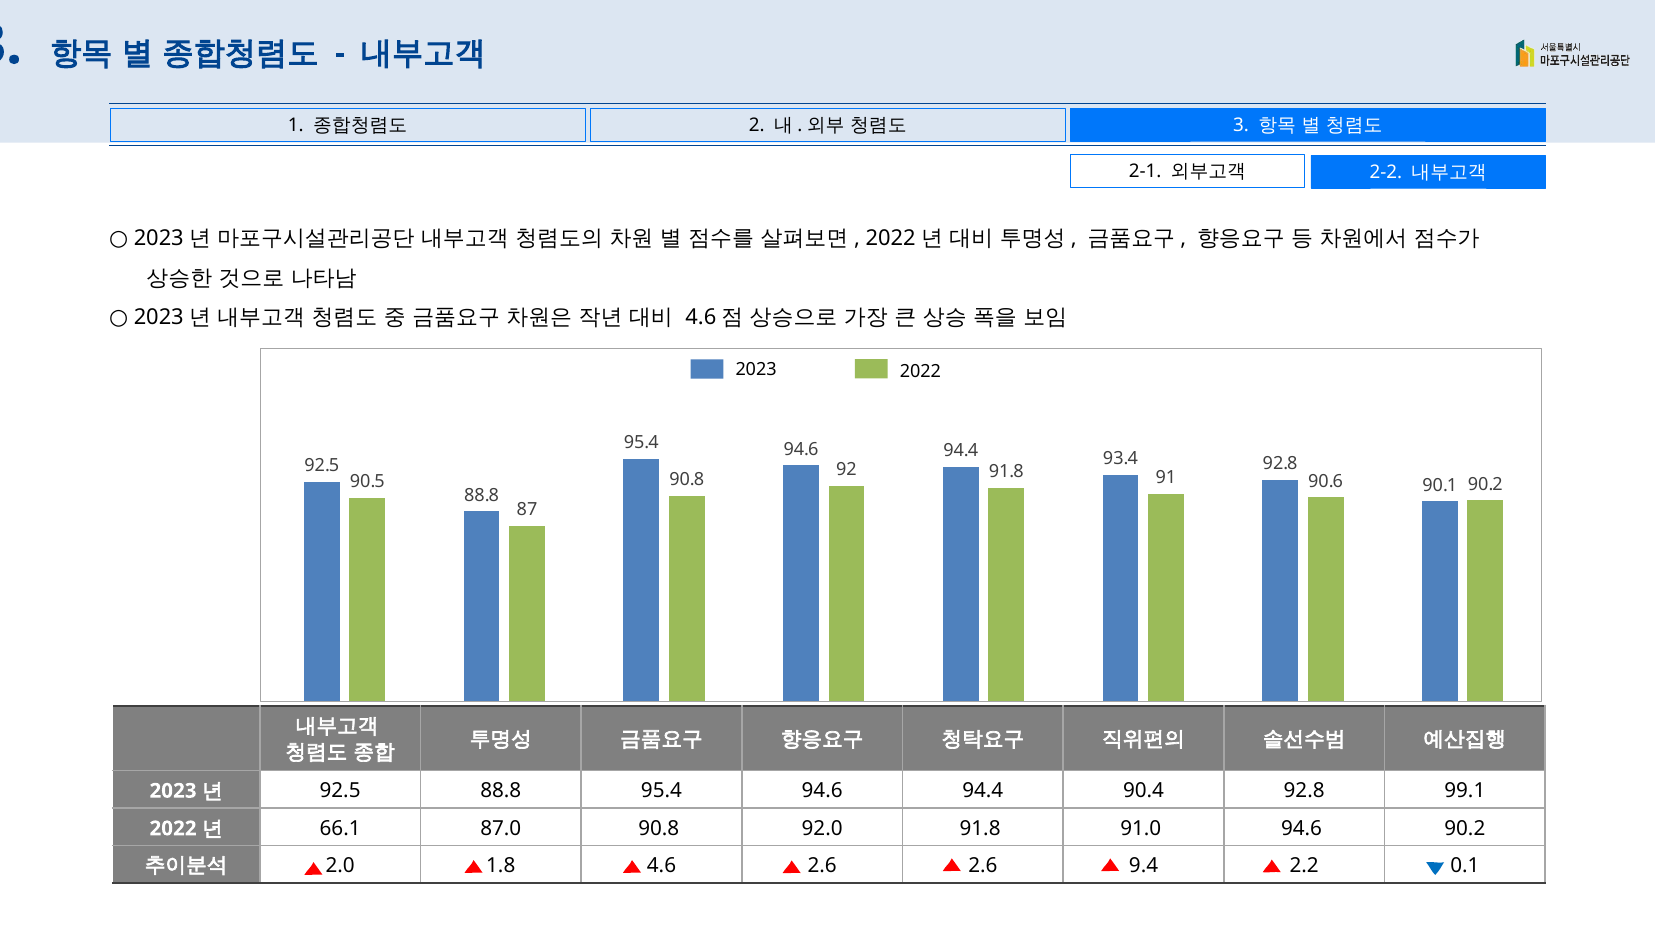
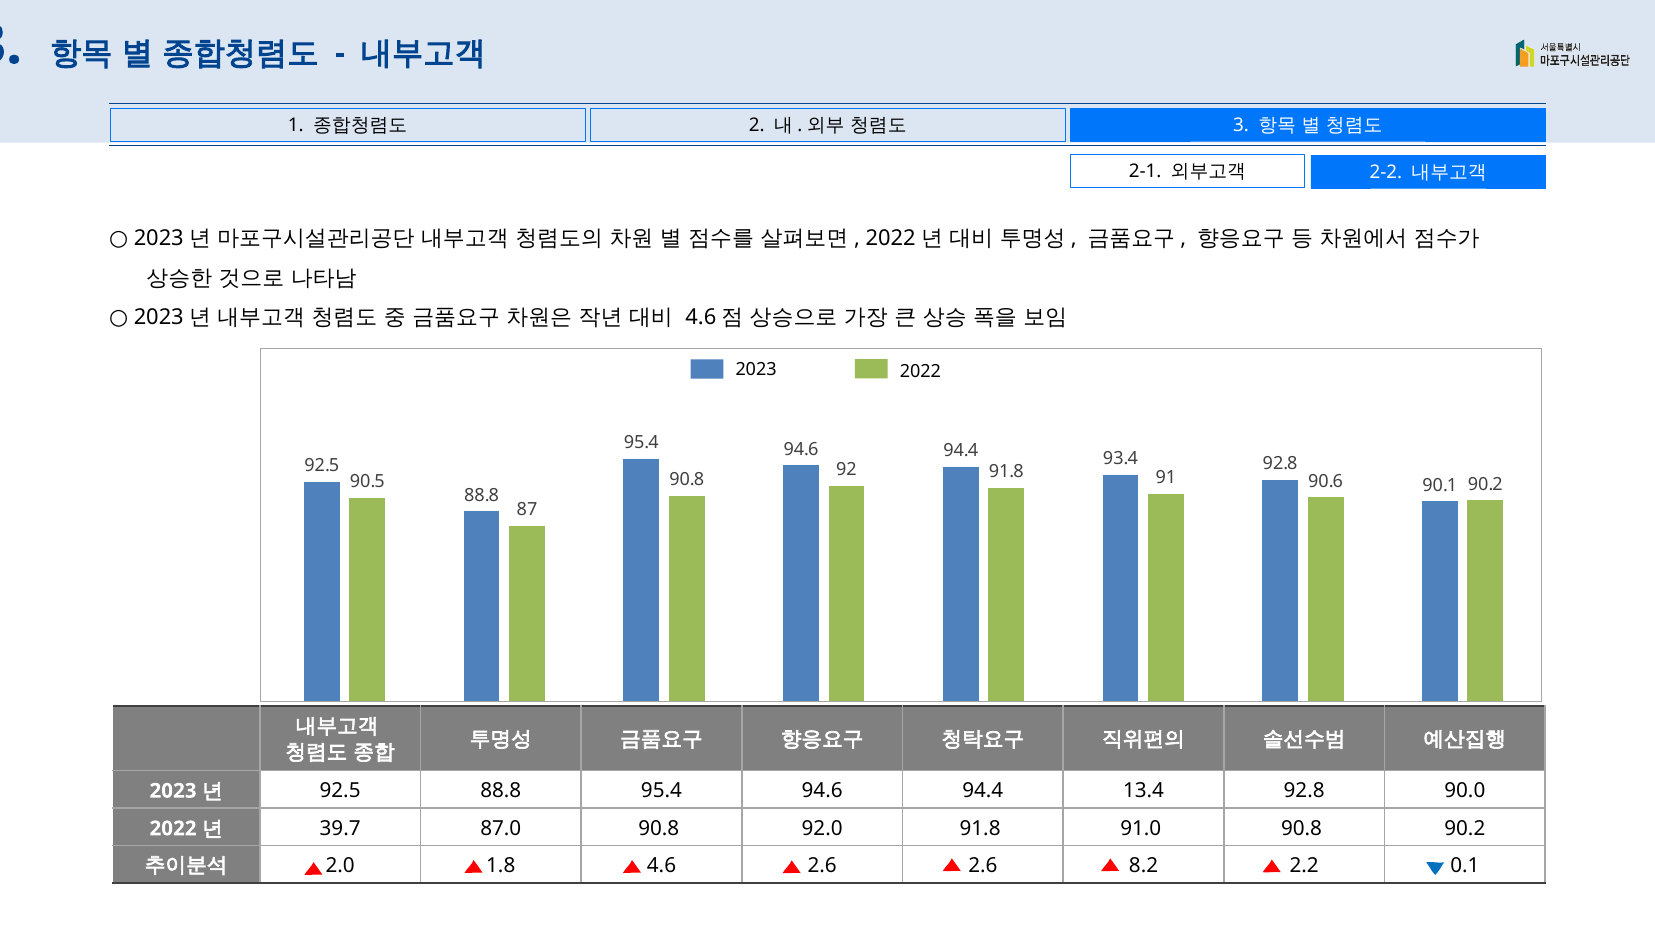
90.4: 90.4 -> 13.4
99.1: 99.1 -> 90.0
66.1: 66.1 -> 39.7
91.0 94.6: 94.6 -> 90.8
9.4: 9.4 -> 8.2
